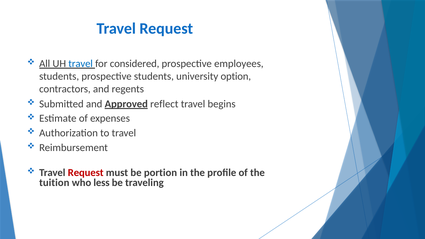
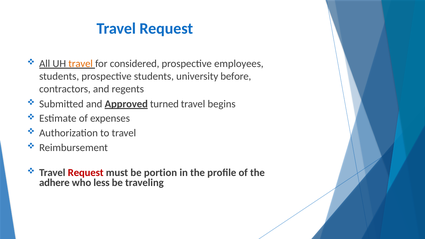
travel at (81, 64) colour: blue -> orange
option: option -> before
reflect: reflect -> turned
tuition: tuition -> adhere
